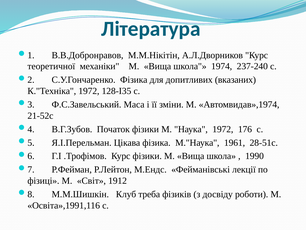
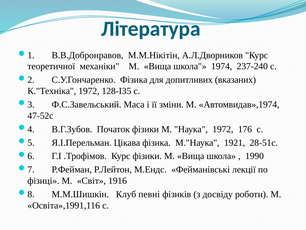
21-52с: 21-52с -> 47-52с
1961: 1961 -> 1921
1912: 1912 -> 1916
треба: треба -> певні
